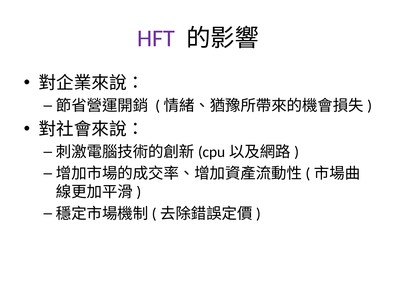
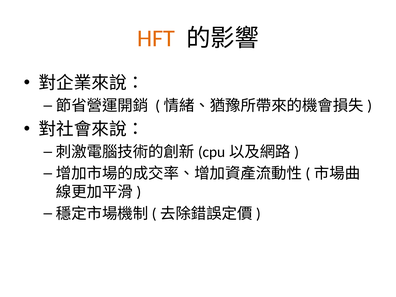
HFT colour: purple -> orange
